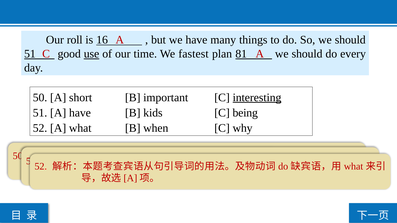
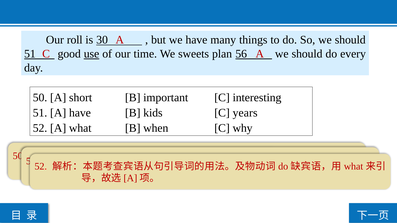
16: 16 -> 30
fastest: fastest -> sweets
81: 81 -> 56
interesting underline: present -> none
being: being -> years
